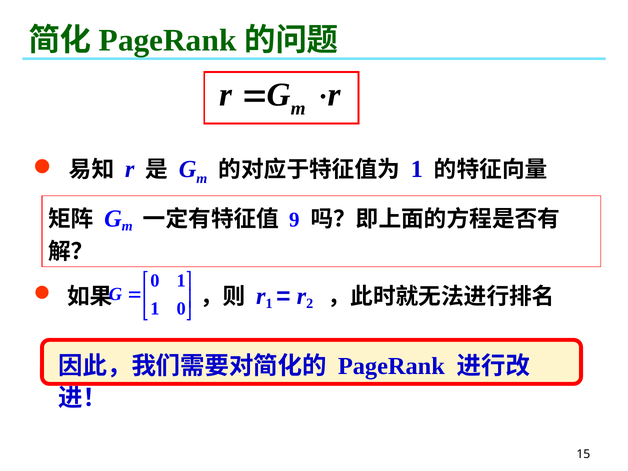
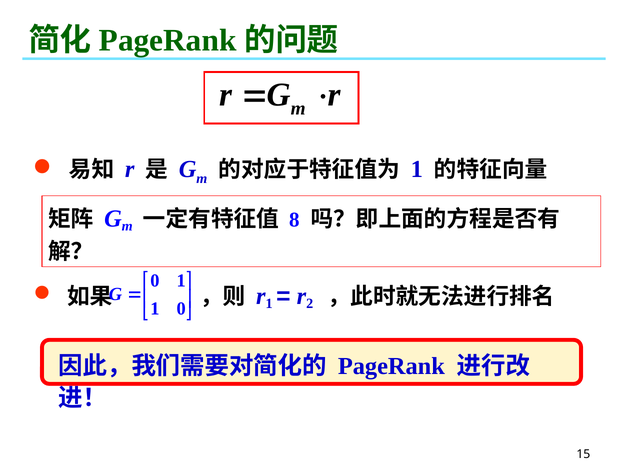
9: 9 -> 8
